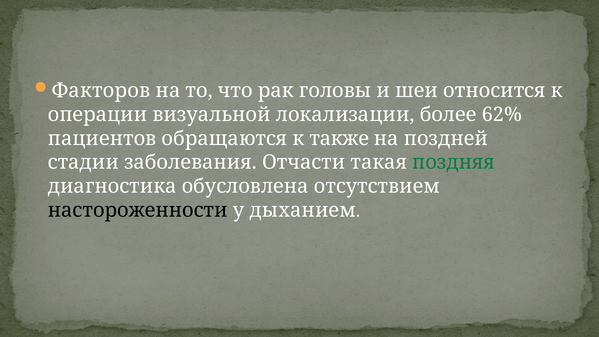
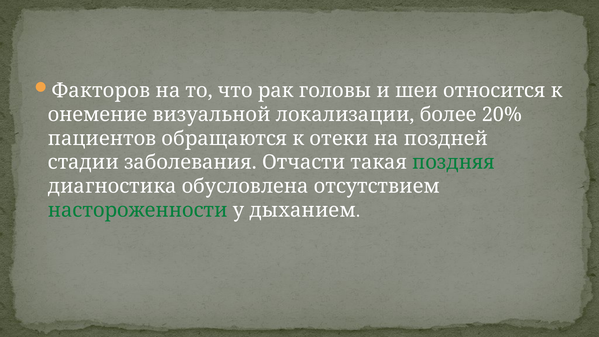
операции: операции -> онемение
62%: 62% -> 20%
также: также -> отеки
настороженности colour: black -> green
